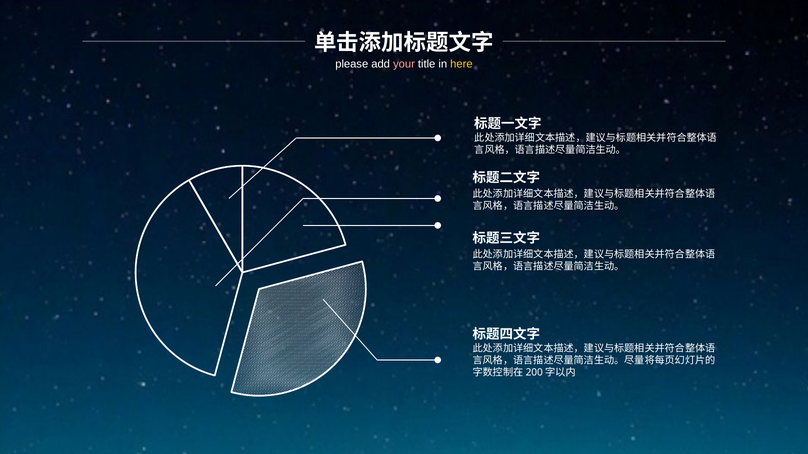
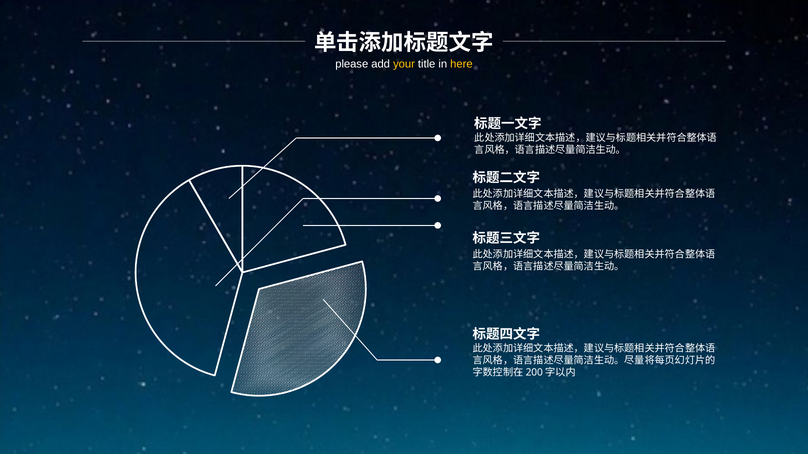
your colour: pink -> yellow
